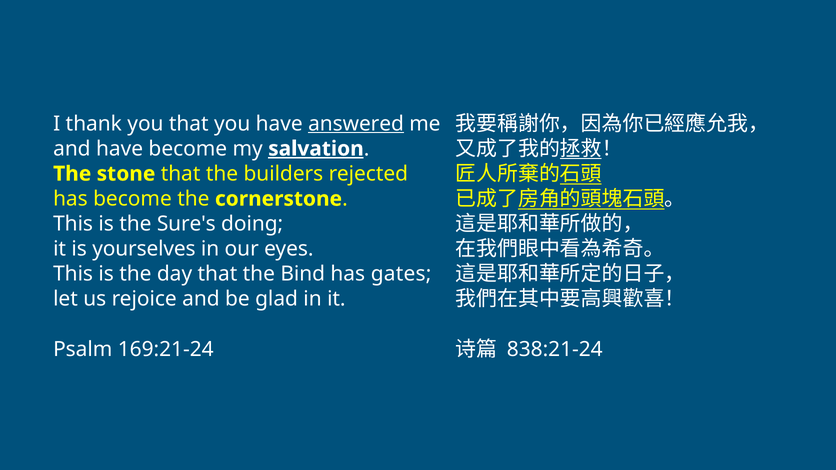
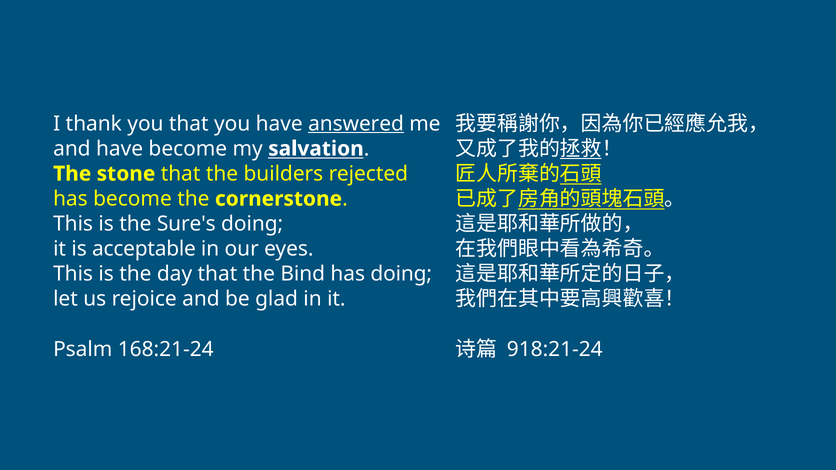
salvation underline: present -> none
yourselves: yourselves -> acceptable
has gates: gates -> doing
838:21-24: 838:21-24 -> 918:21-24
169:21-24: 169:21-24 -> 168:21-24
